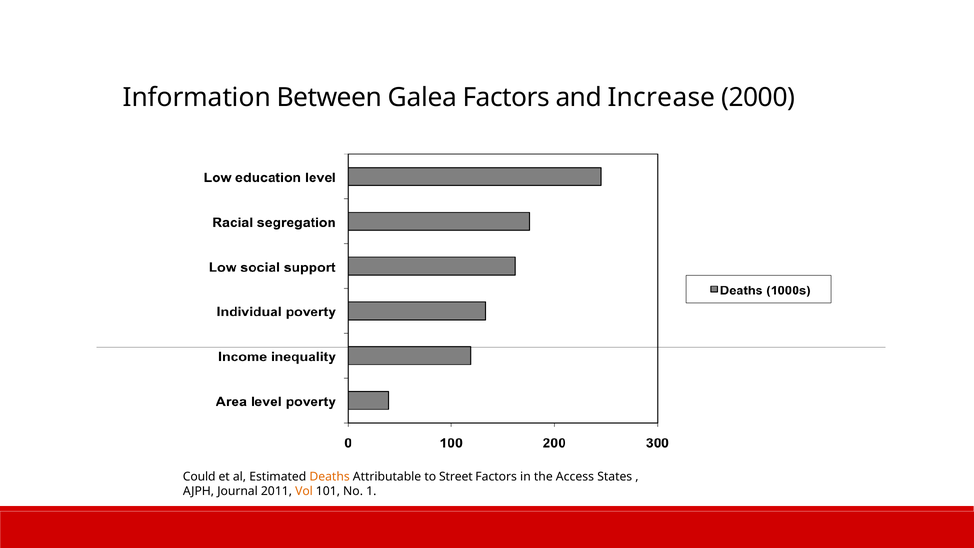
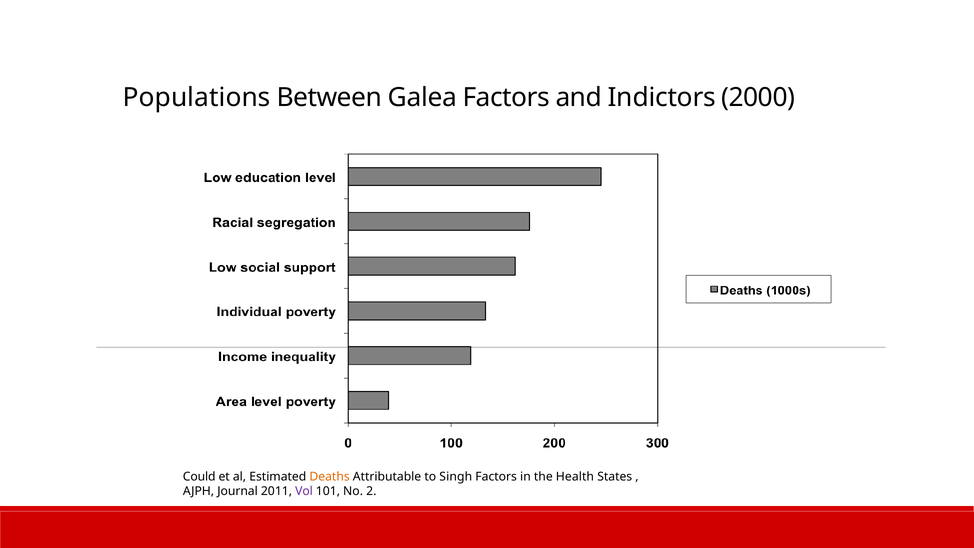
Information: Information -> Populations
Increase: Increase -> Indictors
Street: Street -> Singh
Access: Access -> Health
Vol colour: orange -> purple
1: 1 -> 2
